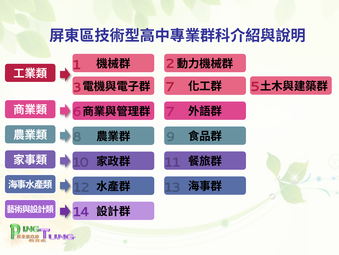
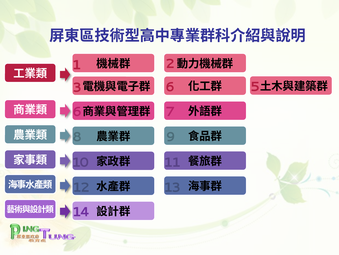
3 7: 7 -> 6
